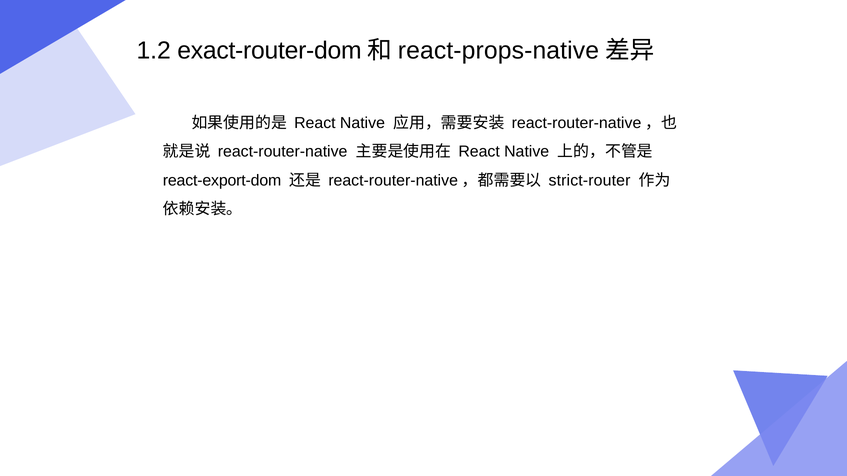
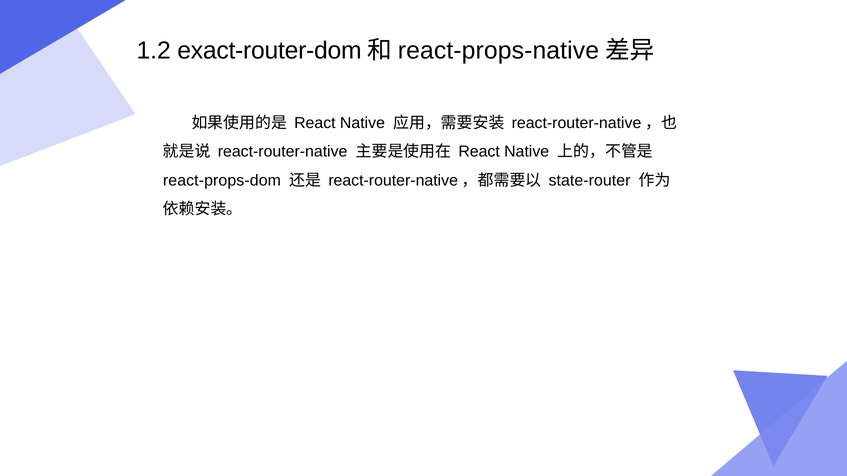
react-export-dom: react-export-dom -> react-props-dom
strict-router: strict-router -> state-router
